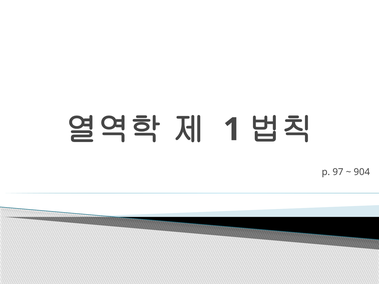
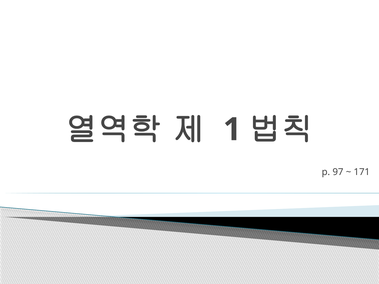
904: 904 -> 171
